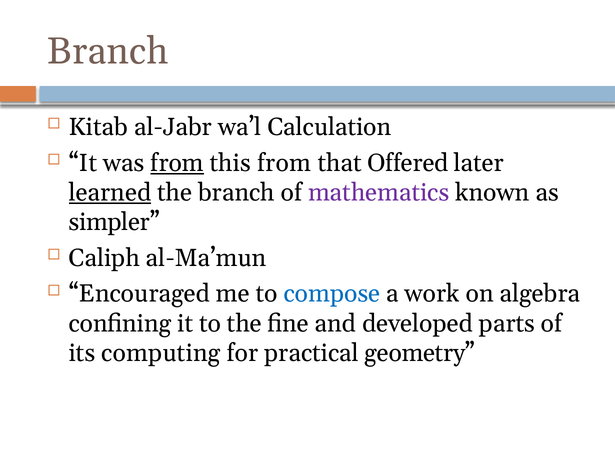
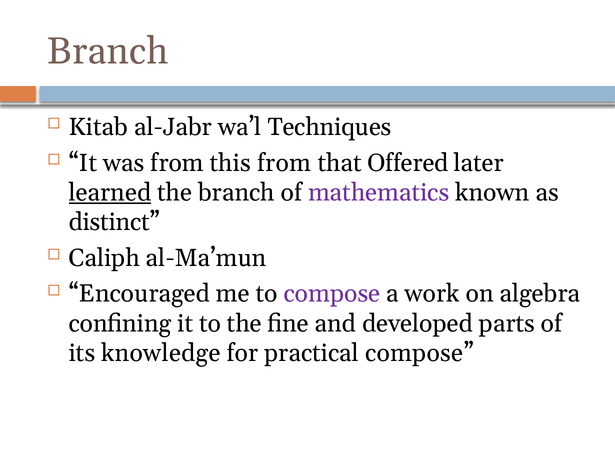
Calculation: Calculation -> Techniques
from at (177, 163) underline: present -> none
simpler: simpler -> distinct
compose at (332, 294) colour: blue -> purple
computing: computing -> knowledge
practical geometry: geometry -> compose
